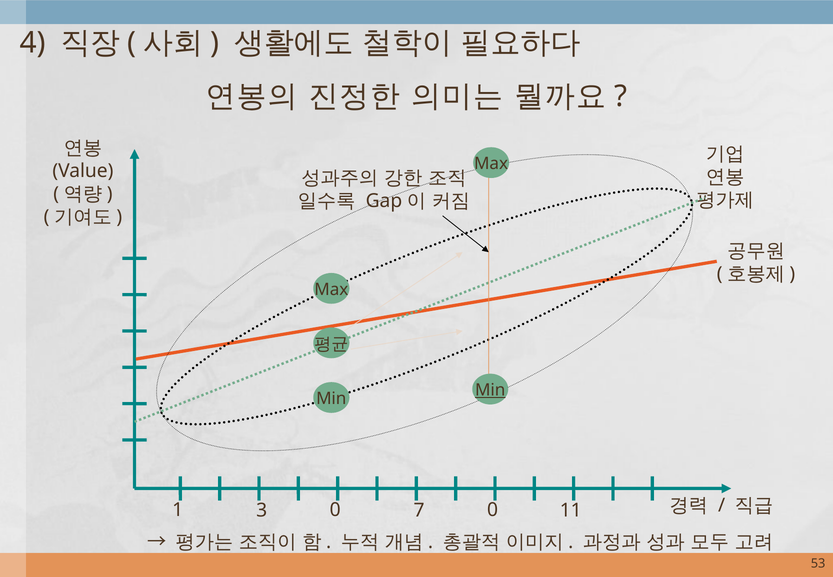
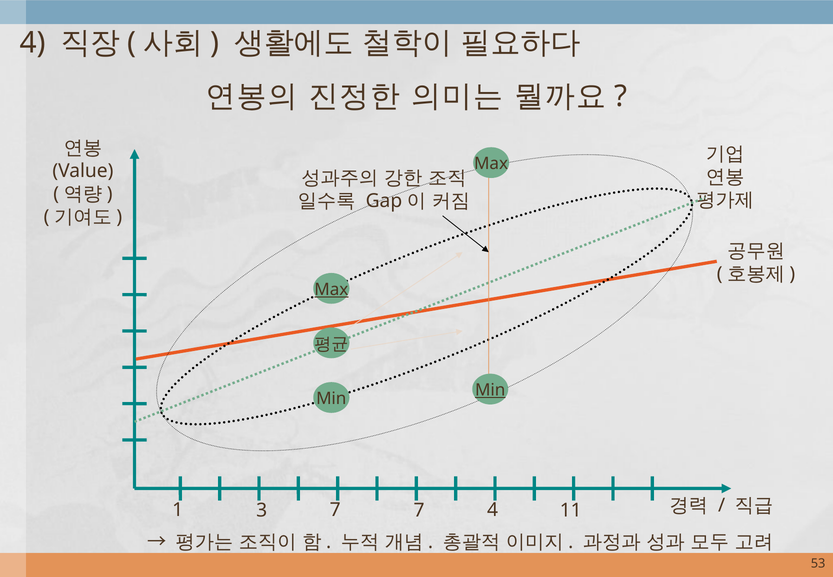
Max at (331, 289) underline: none -> present
3 0: 0 -> 7
7 0: 0 -> 4
